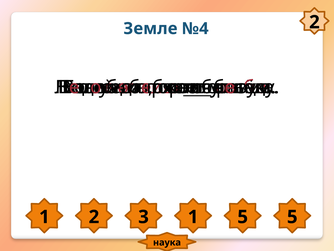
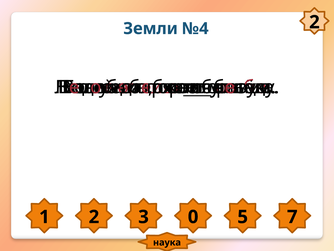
Земле: Земле -> Земли
3 1: 1 -> 0
5 5: 5 -> 7
